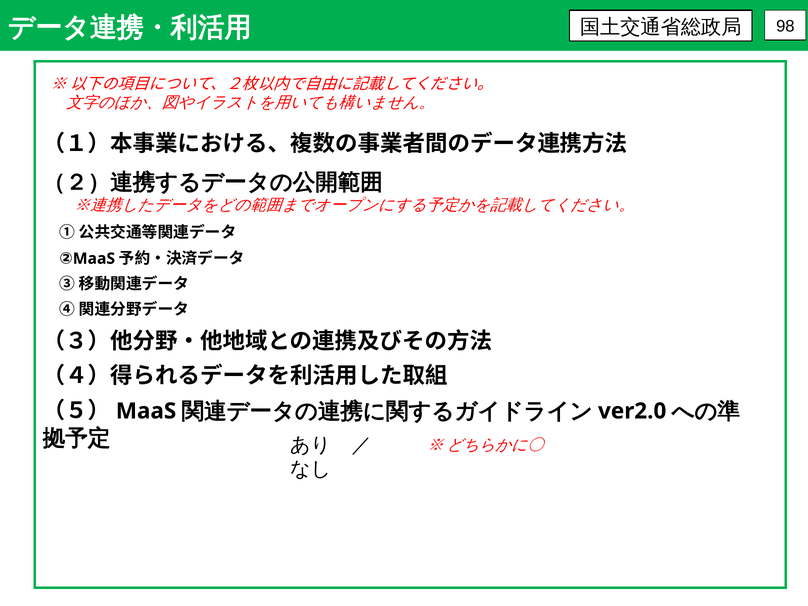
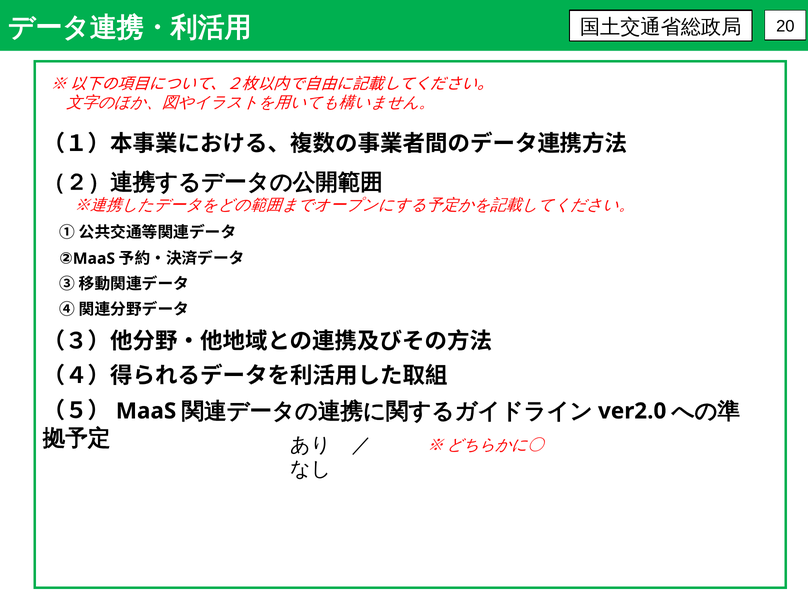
98: 98 -> 20
